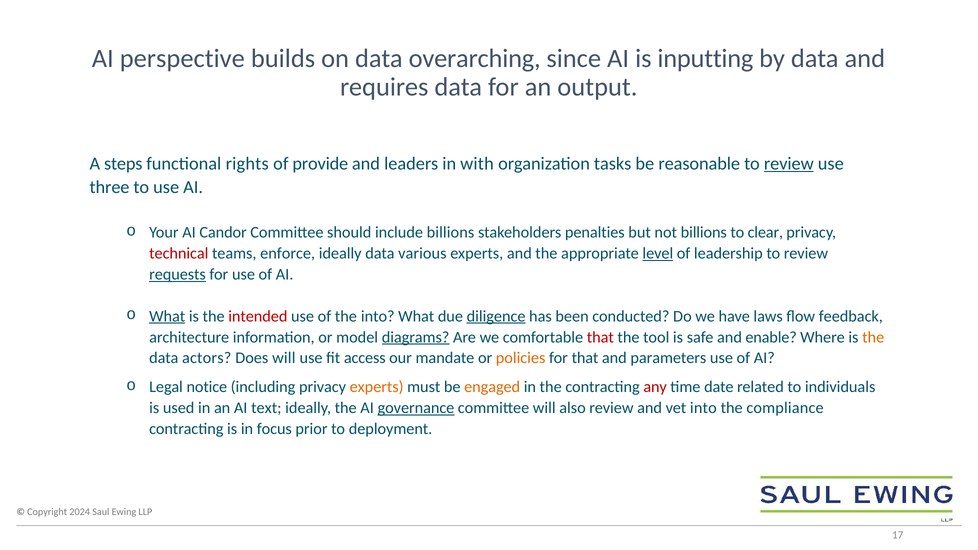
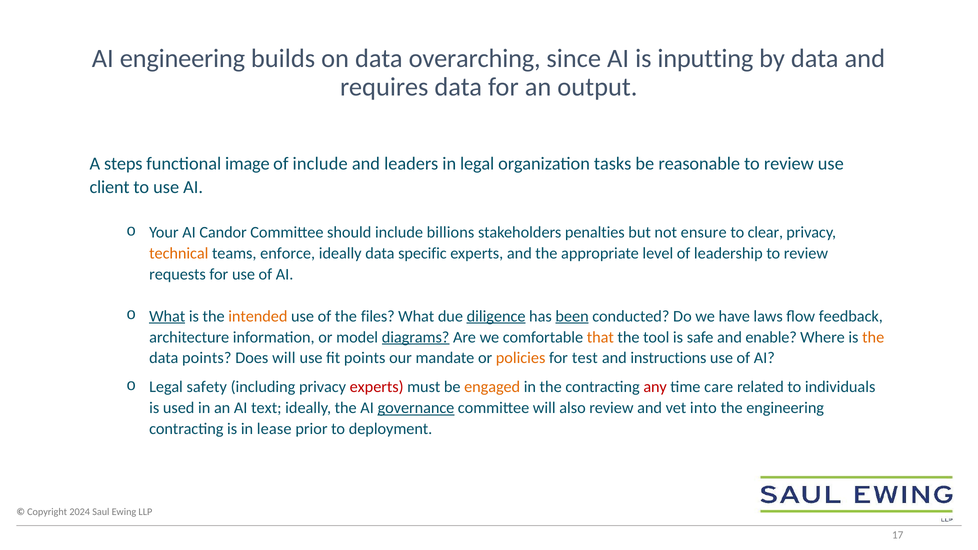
AI perspective: perspective -> engineering
rights: rights -> image
of provide: provide -> include
in with: with -> legal
review at (789, 164) underline: present -> none
three: three -> client
not billions: billions -> ensure
technical colour: red -> orange
various: various -> specific
level underline: present -> none
requests underline: present -> none
intended colour: red -> orange
the into: into -> files
been underline: none -> present
that at (600, 337) colour: red -> orange
data actors: actors -> points
fit access: access -> points
for that: that -> test
parameters: parameters -> instructions
notice: notice -> safety
experts at (377, 387) colour: orange -> red
date: date -> care
the compliance: compliance -> engineering
focus: focus -> lease
